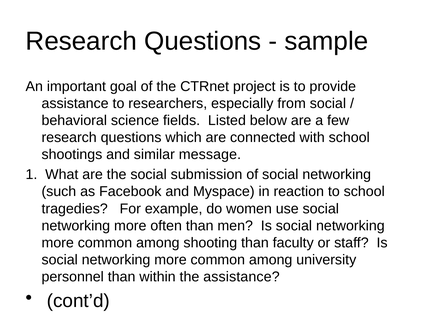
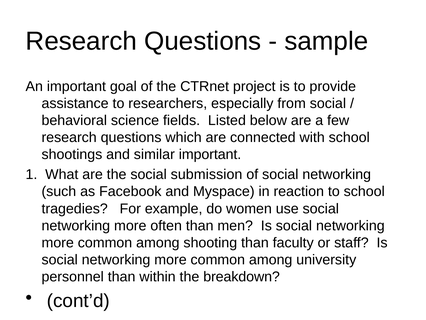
similar message: message -> important
the assistance: assistance -> breakdown
